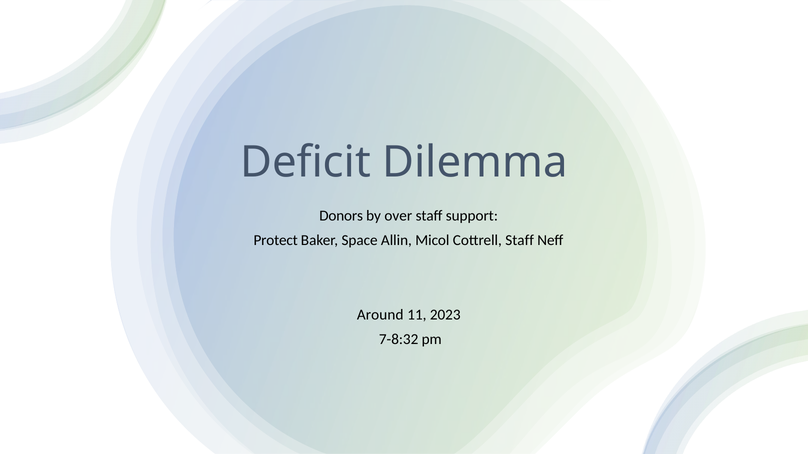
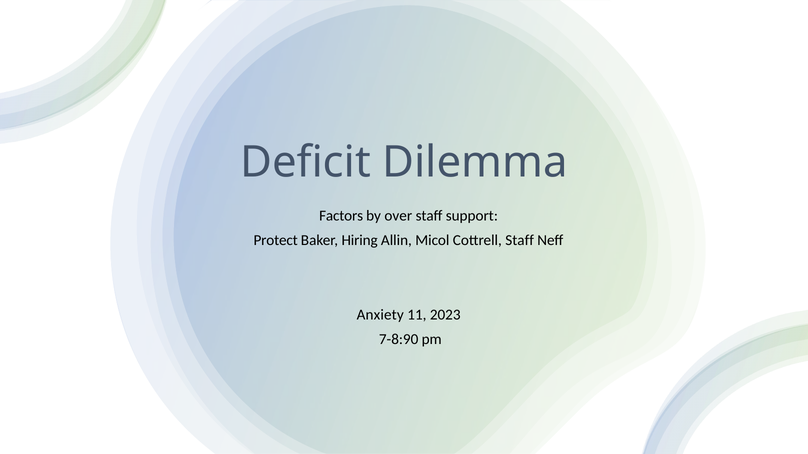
Donors: Donors -> Factors
Space: Space -> Hiring
Around: Around -> Anxiety
7-8:32: 7-8:32 -> 7-8:90
